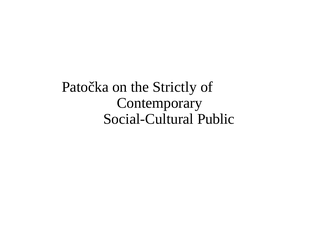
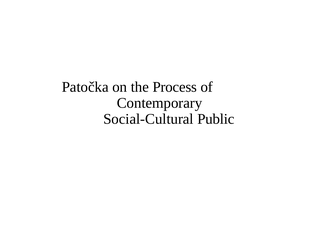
Strictly: Strictly -> Process
